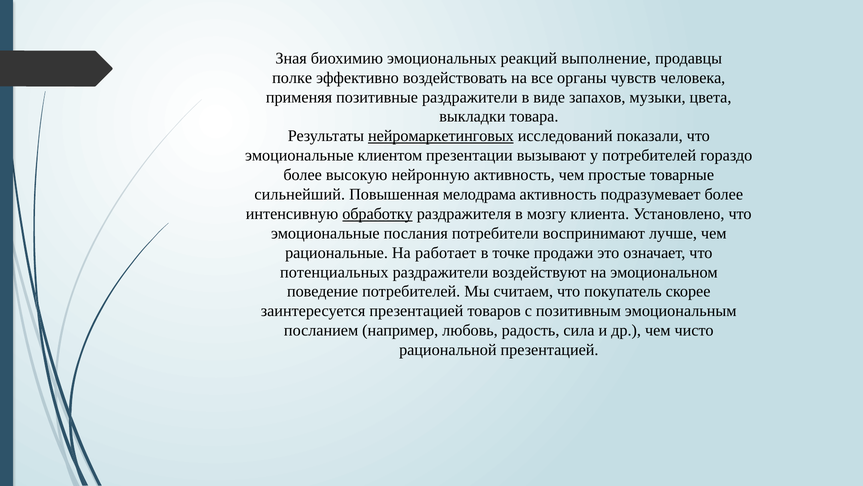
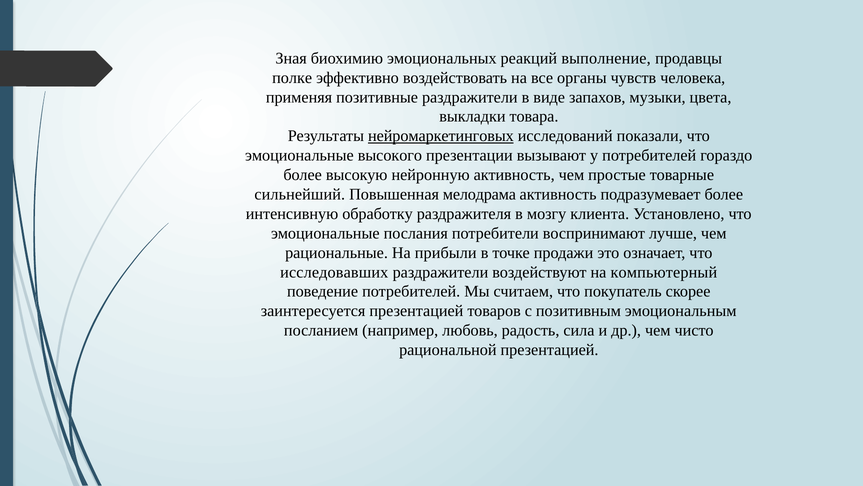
клиентом: клиентом -> высокого
обработку underline: present -> none
работает: работает -> прибыли
потенциальных: потенциальных -> исследовавших
эмоциональном: эмоциональном -> компьютерный
